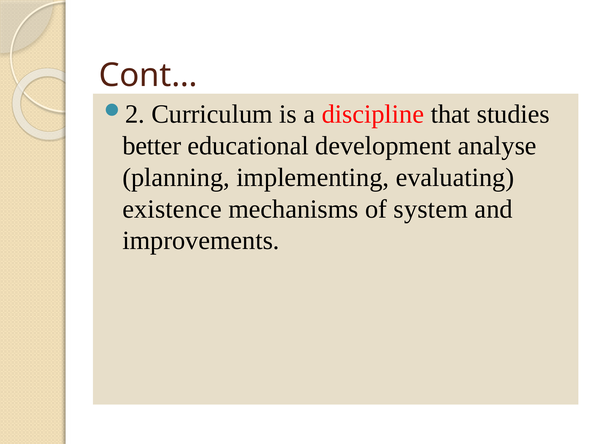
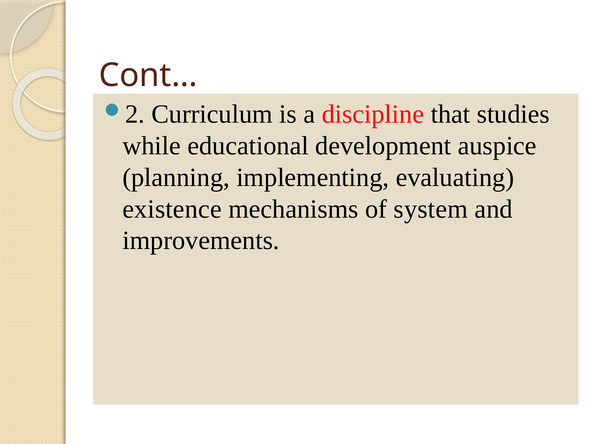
better: better -> while
analyse: analyse -> auspice
